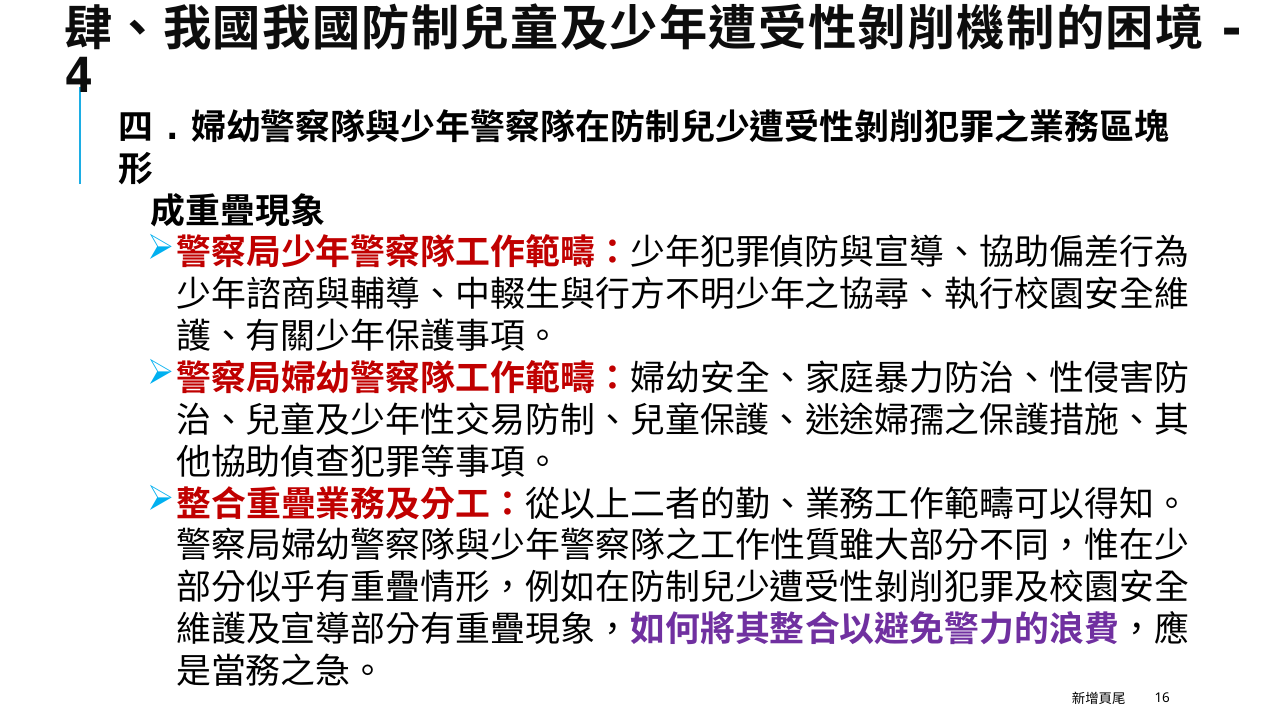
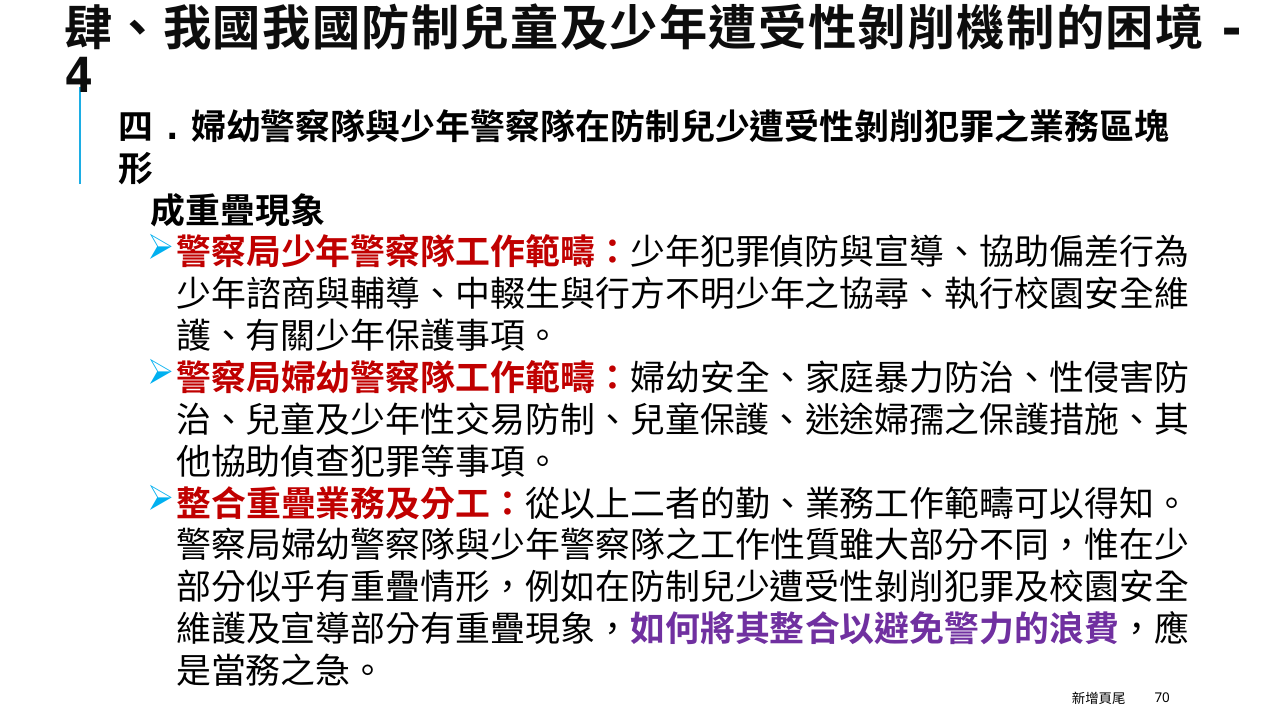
16: 16 -> 70
